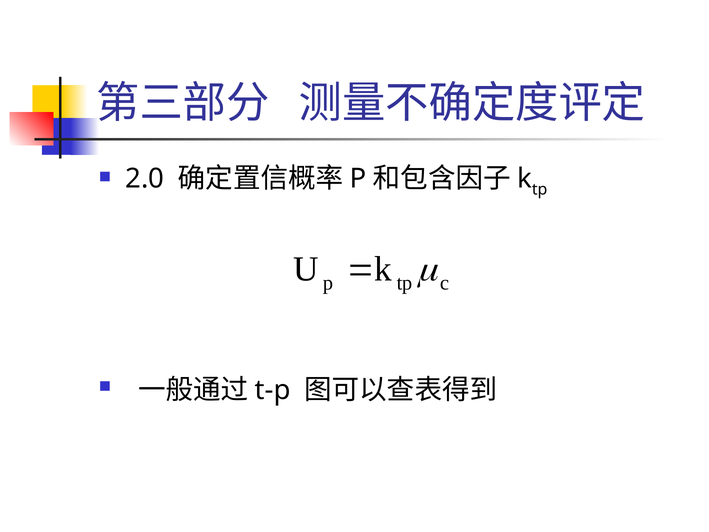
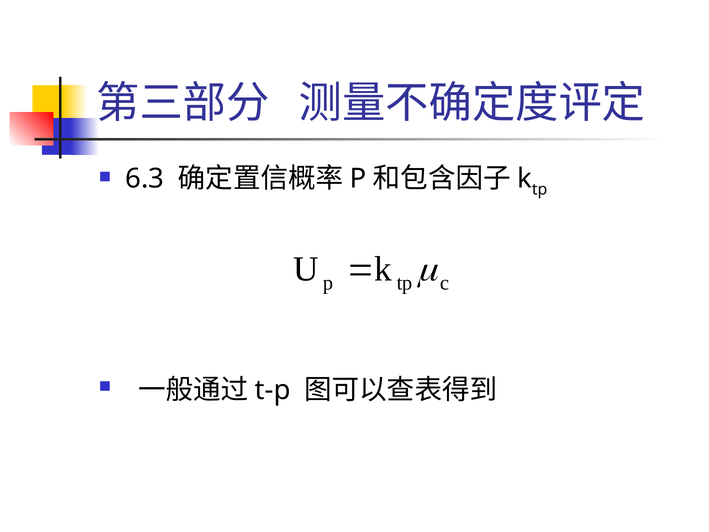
2.0: 2.0 -> 6.3
